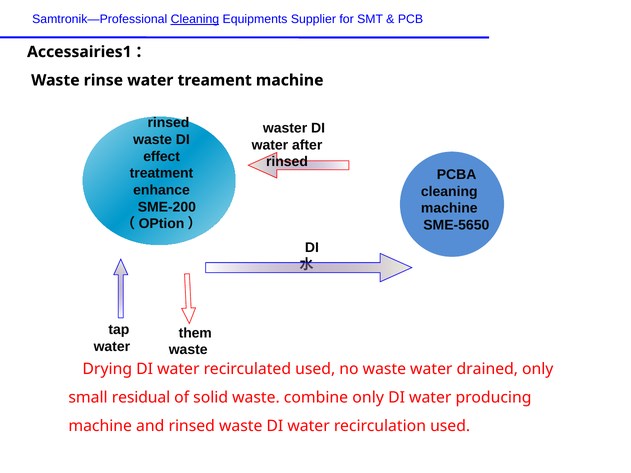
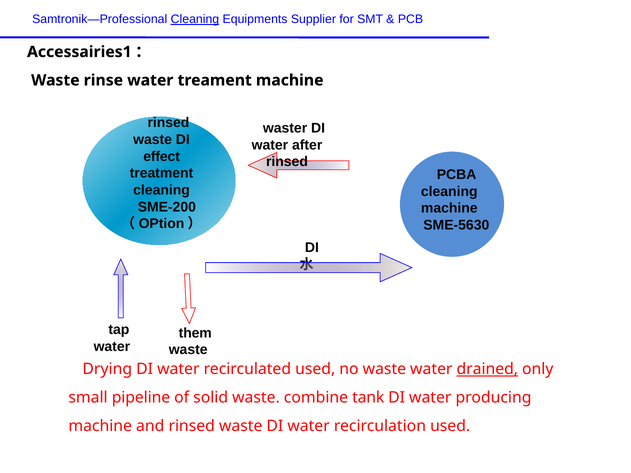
enhance at (162, 190): enhance -> cleaning
SME-5650: SME-5650 -> SME-5630
drained underline: none -> present
residual: residual -> pipeline
combine only: only -> tank
